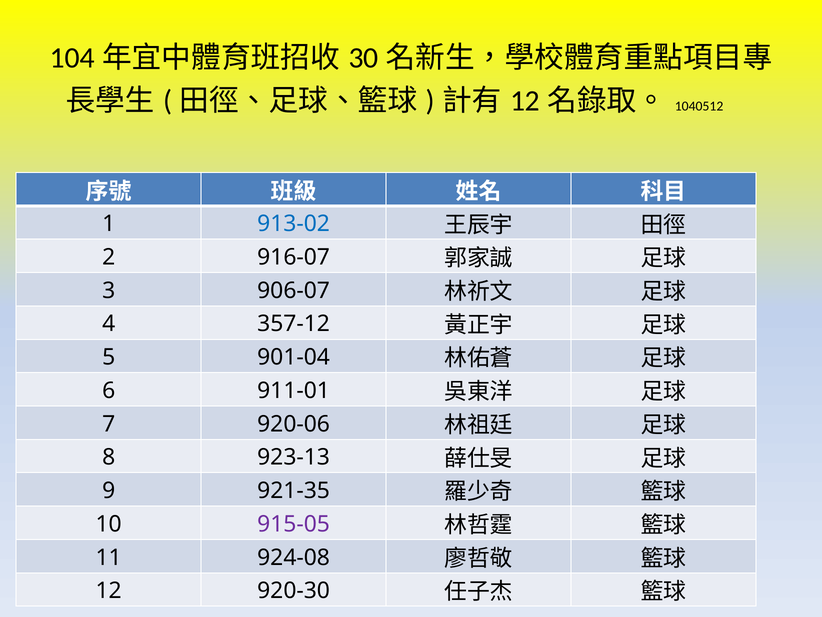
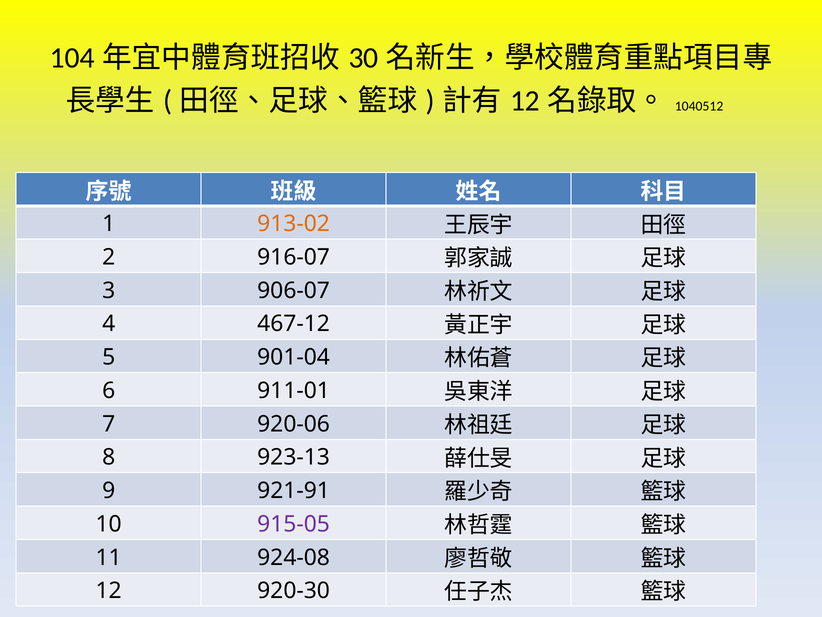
913-02 colour: blue -> orange
357-12: 357-12 -> 467-12
921-35: 921-35 -> 921-91
